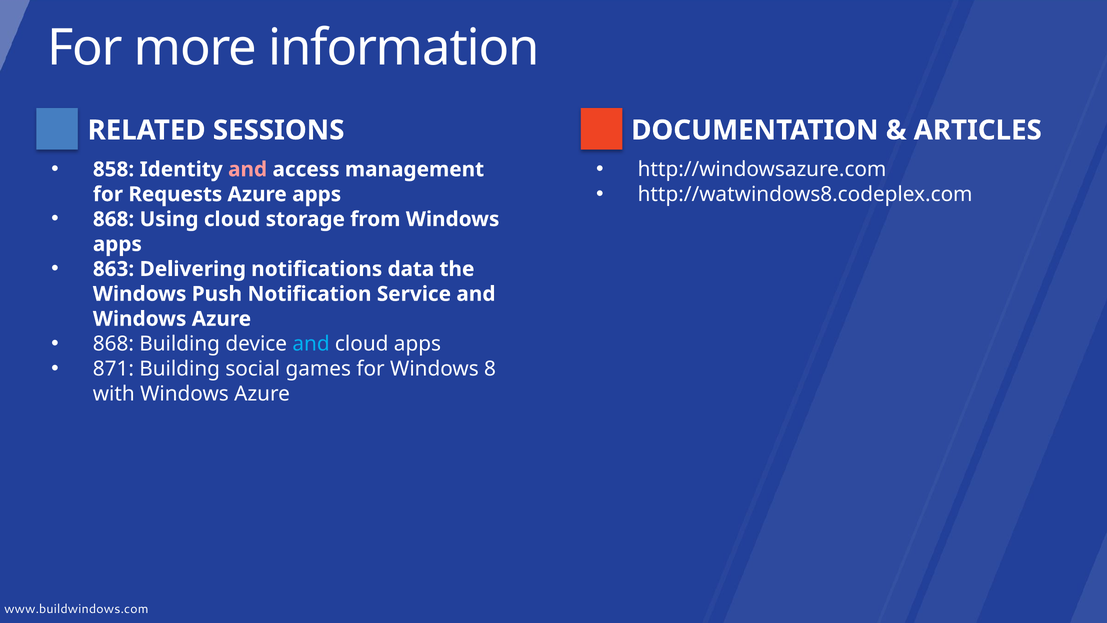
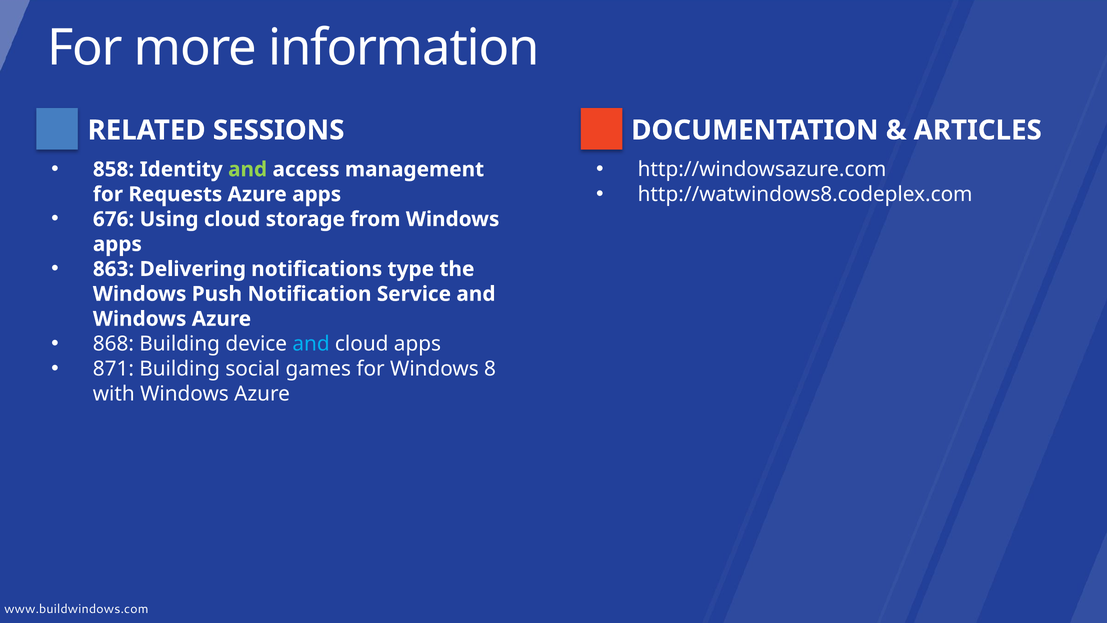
and at (248, 169) colour: pink -> light green
868 at (114, 219): 868 -> 676
data: data -> type
